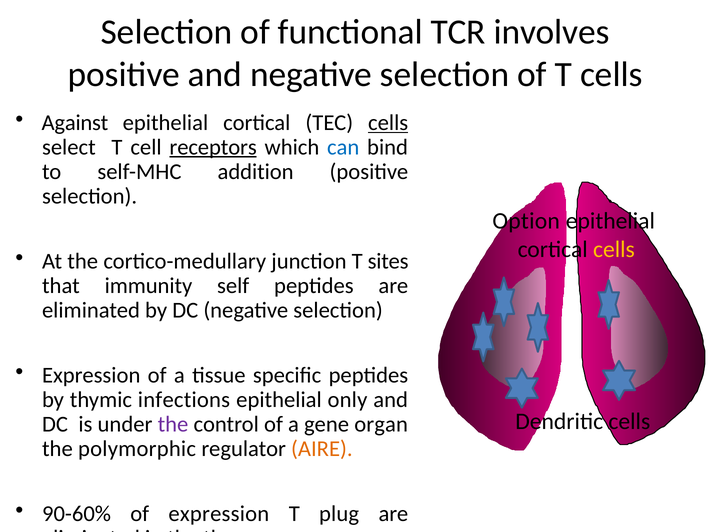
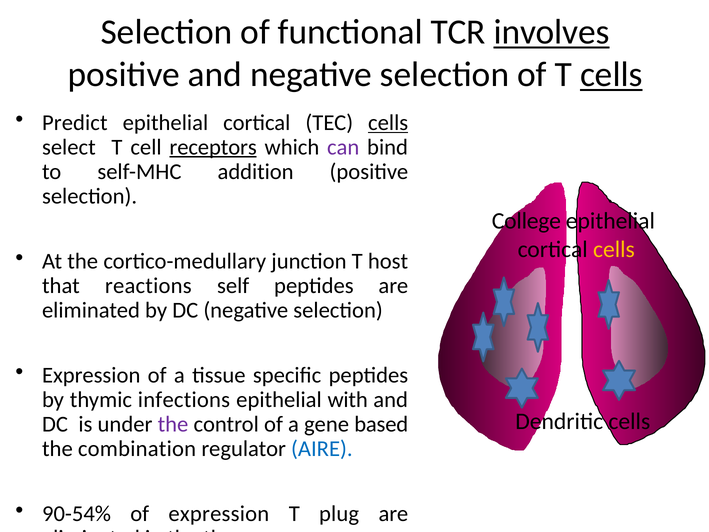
involves underline: none -> present
cells at (611, 75) underline: none -> present
Against: Against -> Predict
can colour: blue -> purple
Option: Option -> College
sites: sites -> host
immunity: immunity -> reactions
only: only -> with
organ: organ -> based
polymorphic: polymorphic -> combination
AIRE colour: orange -> blue
90-60%: 90-60% -> 90-54%
